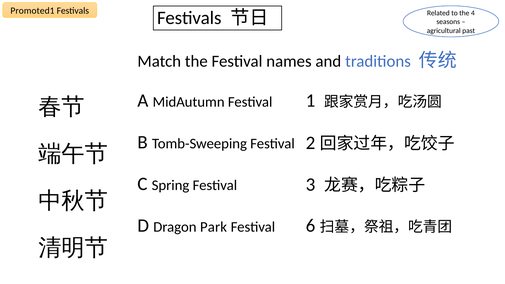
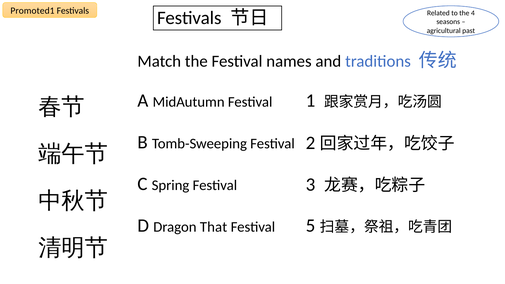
Park: Park -> That
6: 6 -> 5
